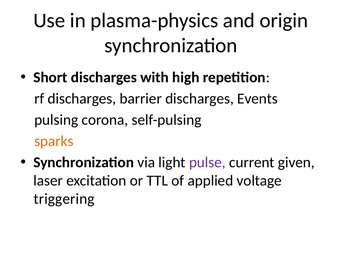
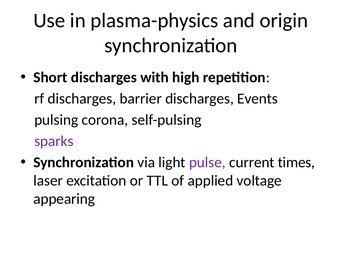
sparks colour: orange -> purple
given: given -> times
triggering: triggering -> appearing
